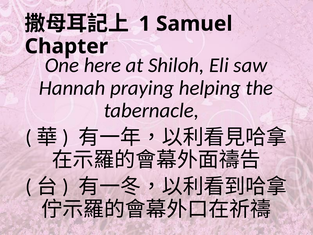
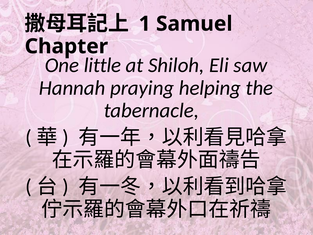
here: here -> little
